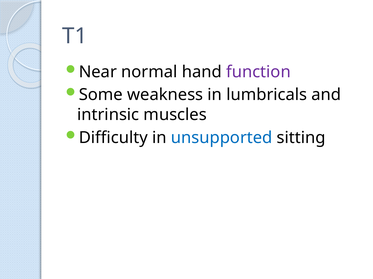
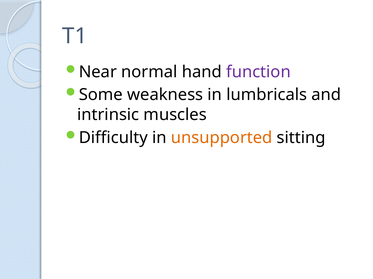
unsupported colour: blue -> orange
